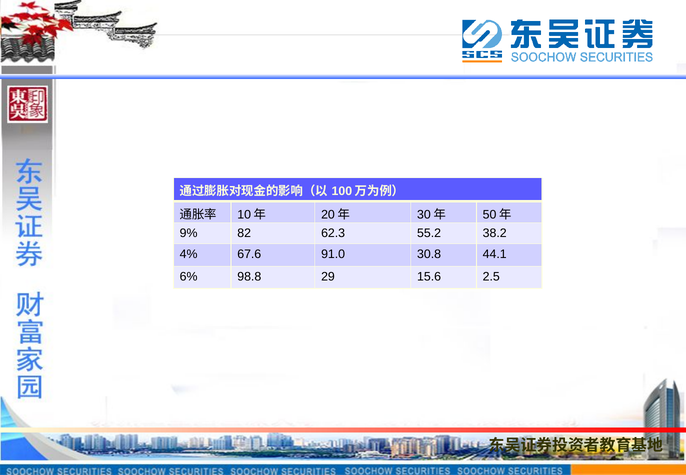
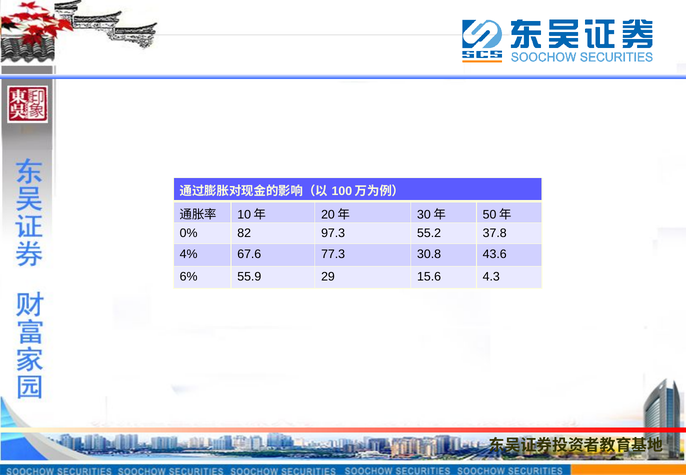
9%: 9% -> 0%
62.3: 62.3 -> 97.3
38.2: 38.2 -> 37.8
91.0: 91.0 -> 77.3
44.1: 44.1 -> 43.6
98.8: 98.8 -> 55.9
2.5: 2.5 -> 4.3
